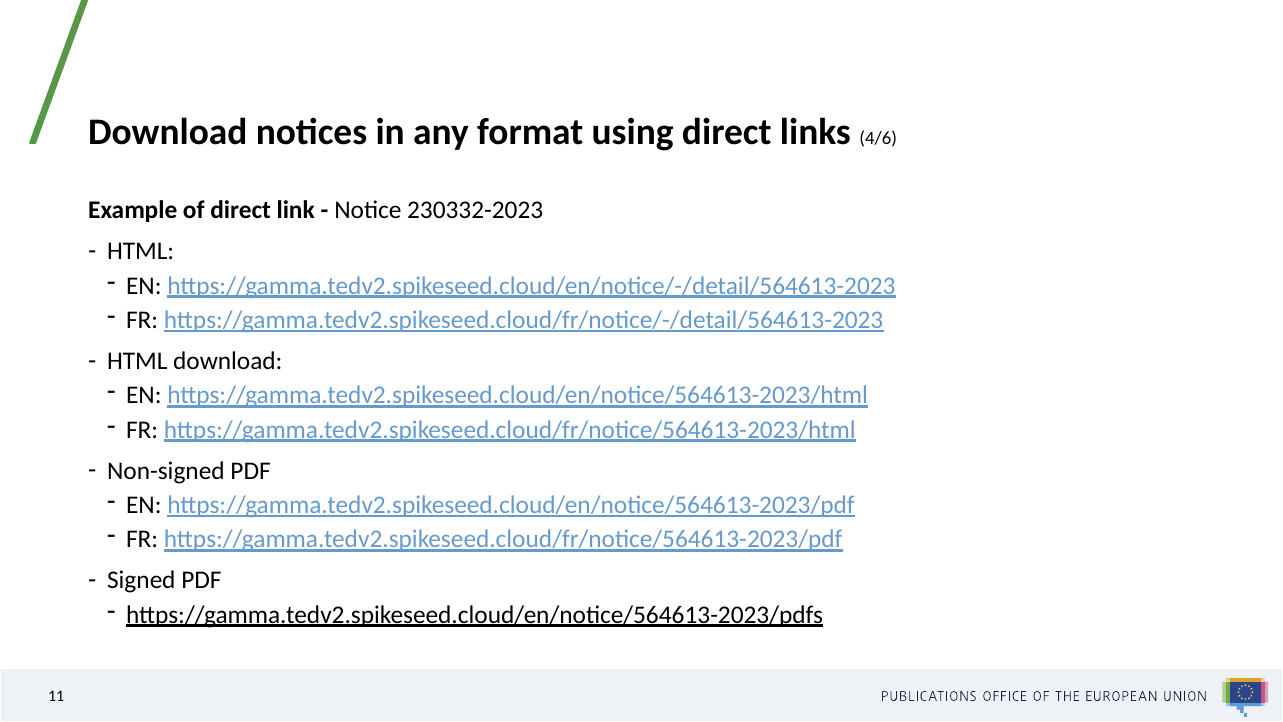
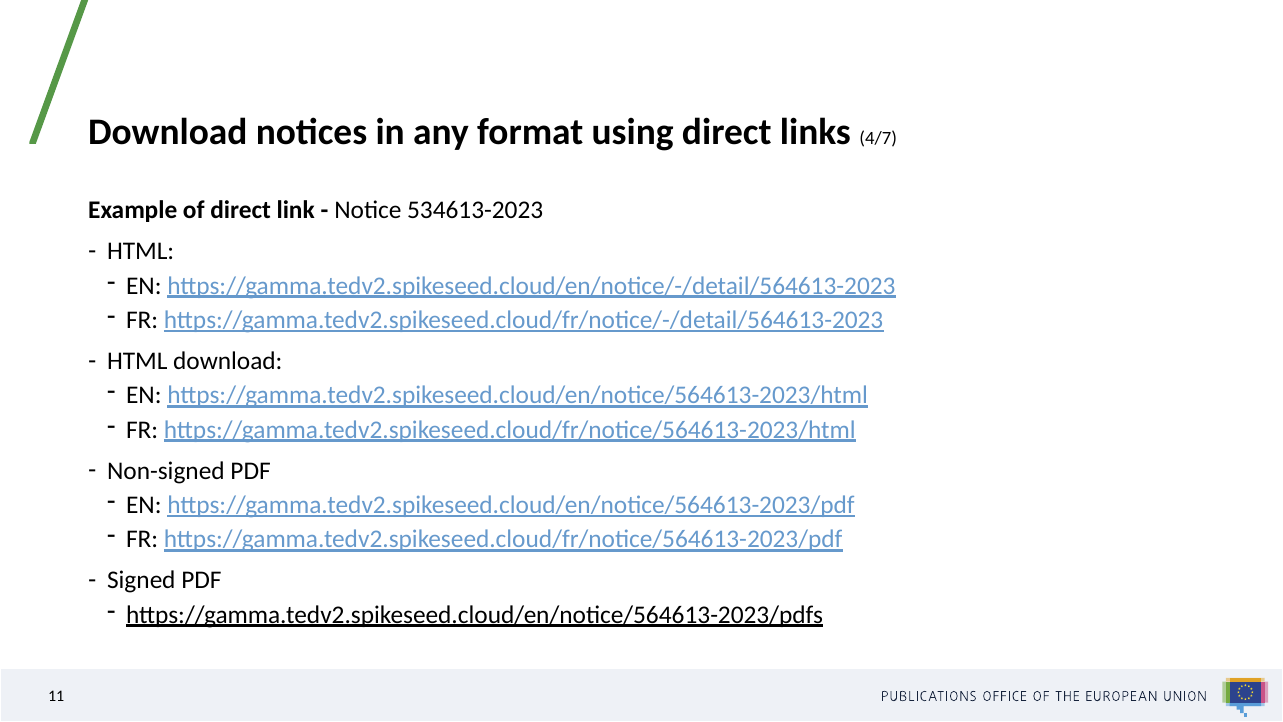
4/6: 4/6 -> 4/7
230332-2023: 230332-2023 -> 534613-2023
